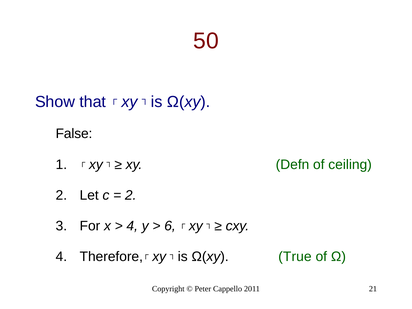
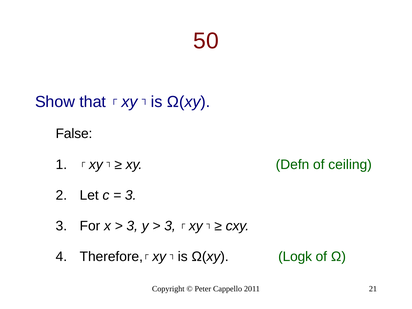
2 at (131, 195): 2 -> 3
4 at (132, 226): 4 -> 3
6 at (170, 226): 6 -> 3
True: True -> Logk
